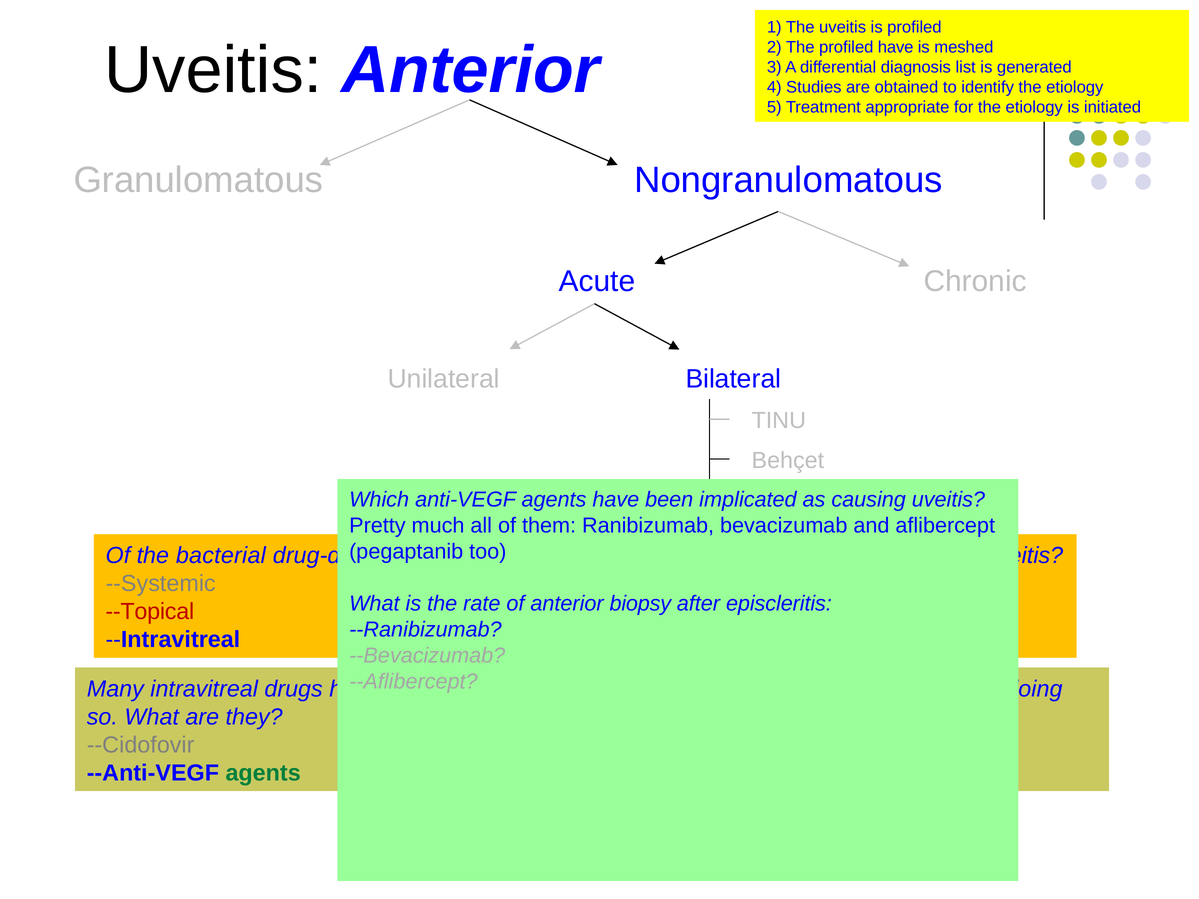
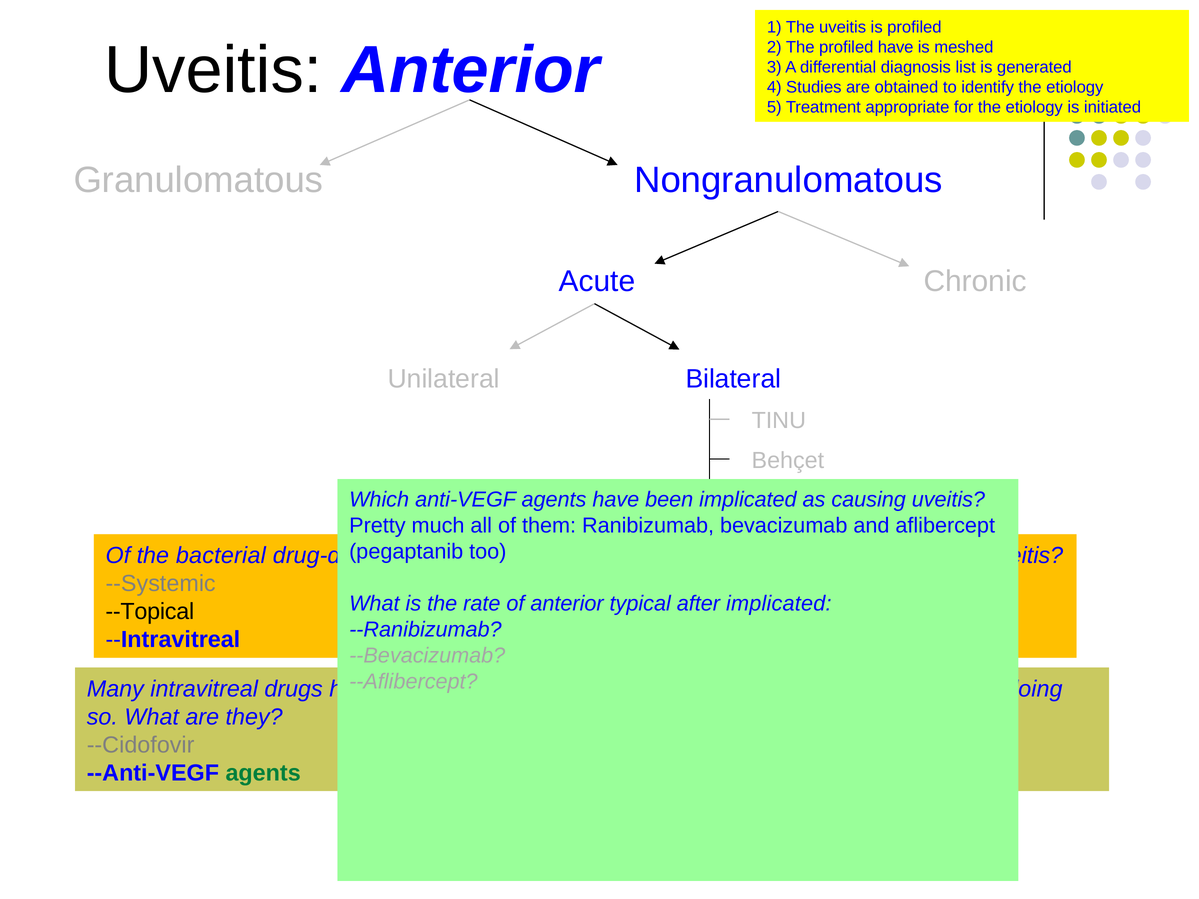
biopsy: biopsy -> typical
after episcleritis: episcleritis -> implicated
--Topical colour: red -> black
